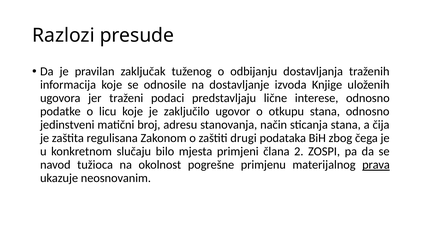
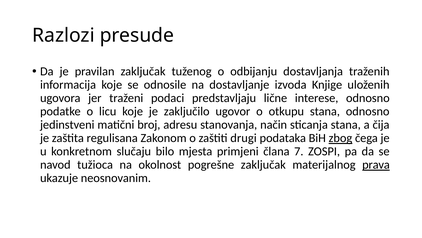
zbog underline: none -> present
2: 2 -> 7
pogrešne primjenu: primjenu -> zaključak
